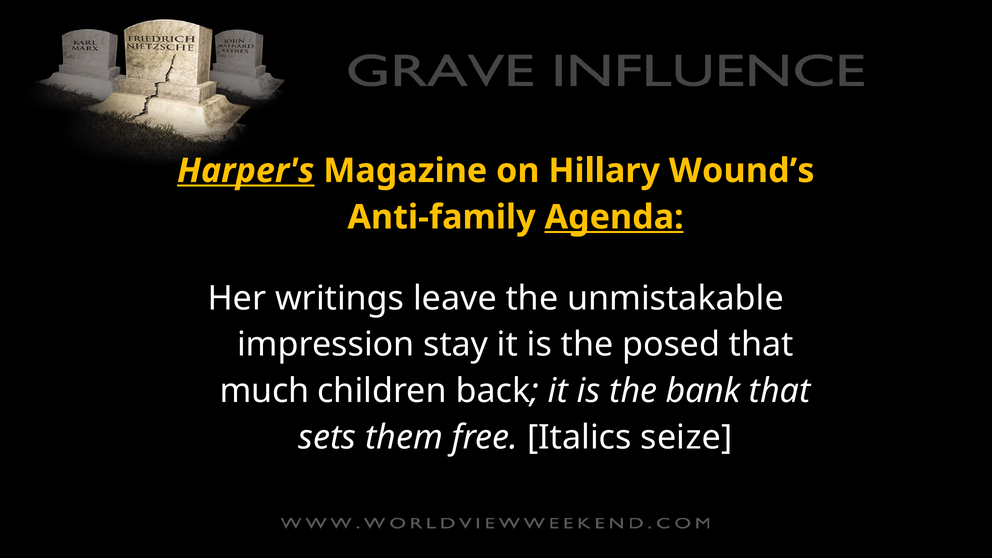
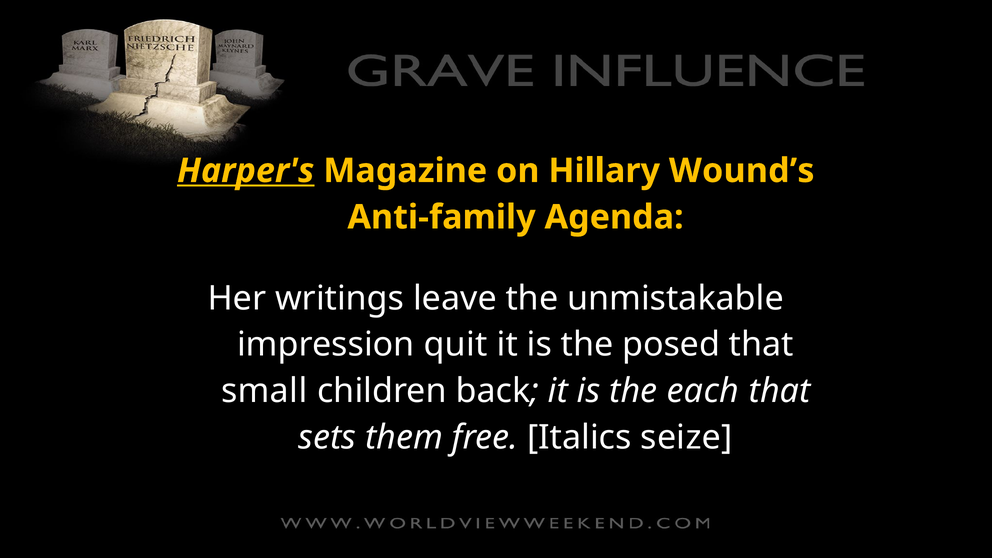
Agenda underline: present -> none
stay: stay -> quit
much: much -> small
bank: bank -> each
